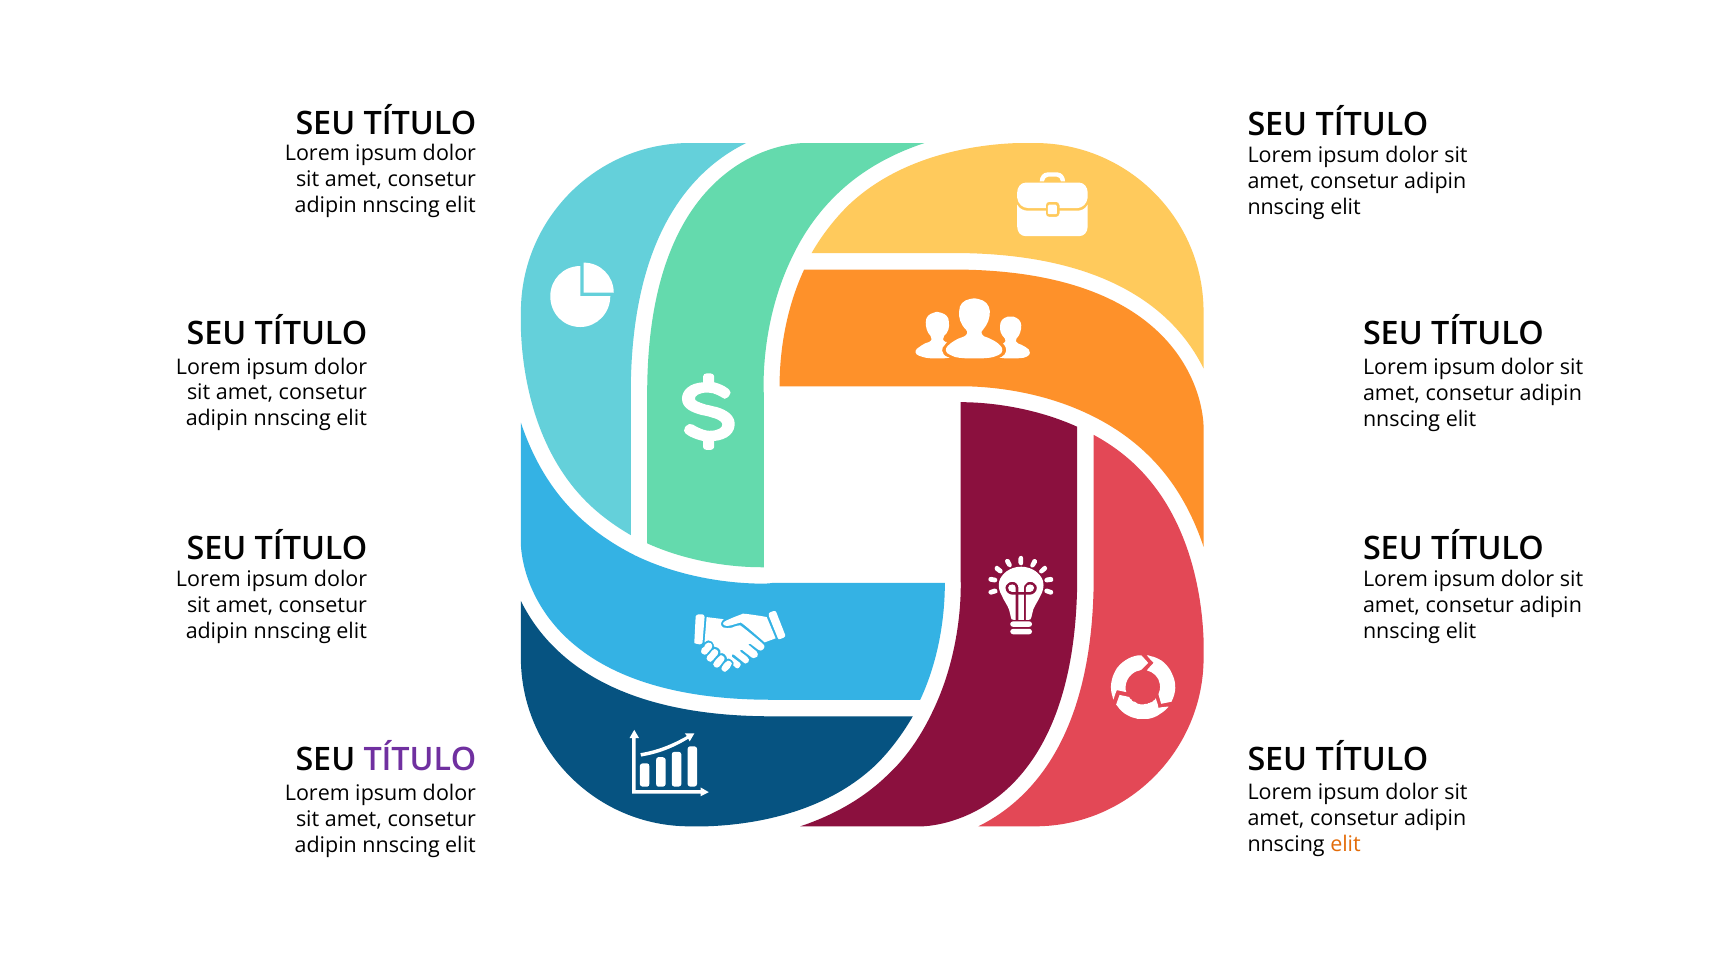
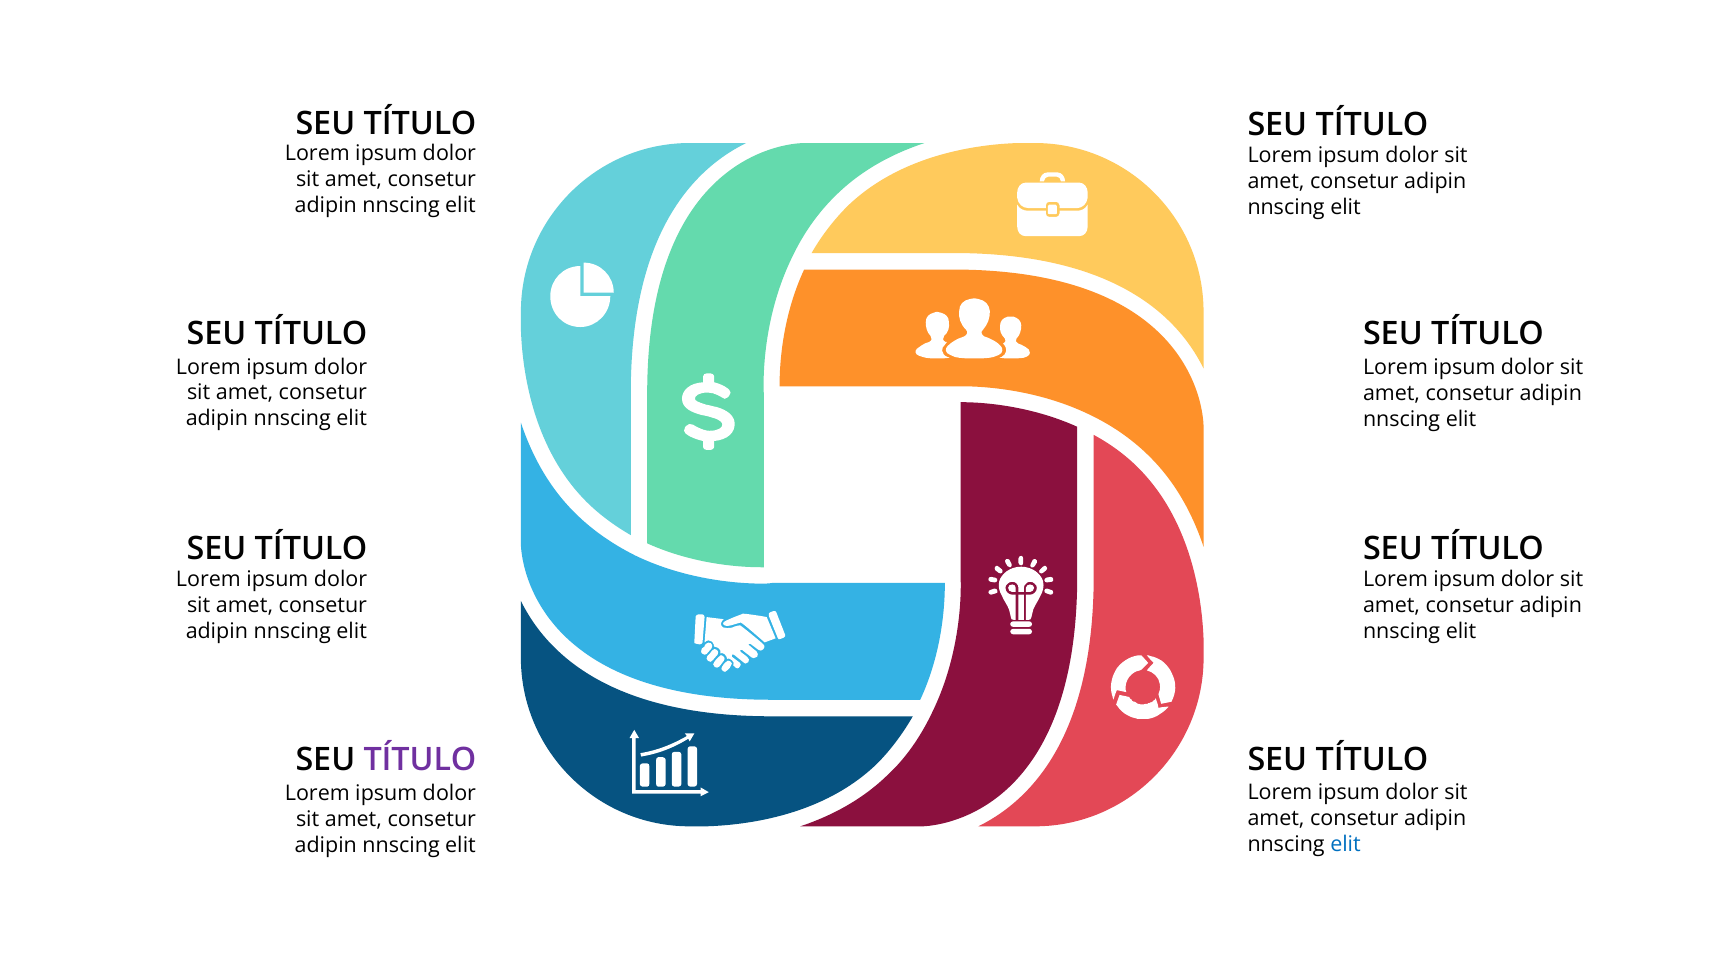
elit at (1346, 844) colour: orange -> blue
